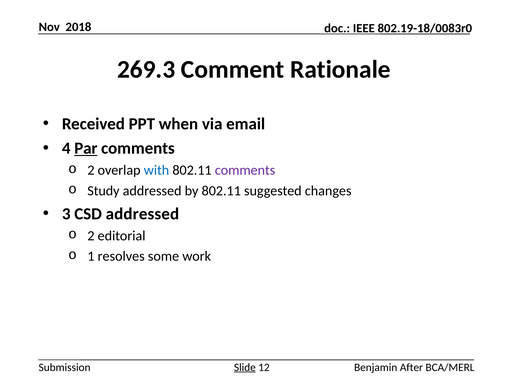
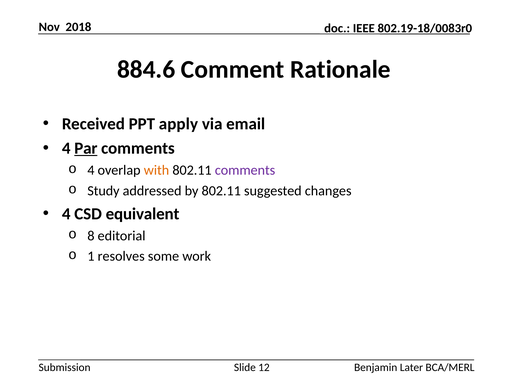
269.3: 269.3 -> 884.6
when: when -> apply
2 at (91, 170): 2 -> 4
with colour: blue -> orange
3 at (66, 214): 3 -> 4
CSD addressed: addressed -> equivalent
2 at (91, 236): 2 -> 8
Slide underline: present -> none
After: After -> Later
